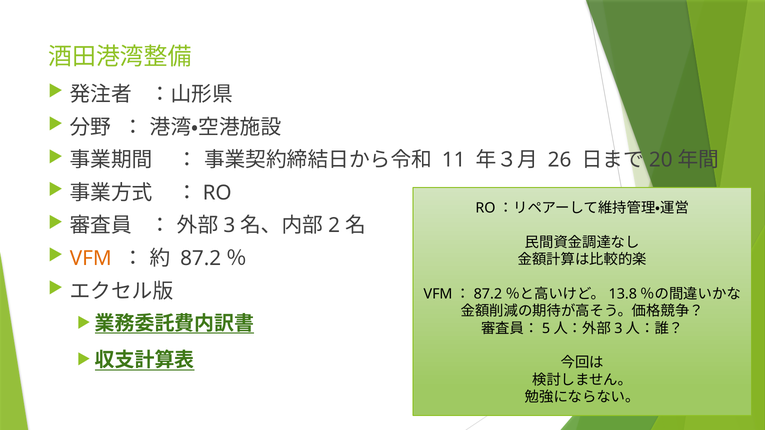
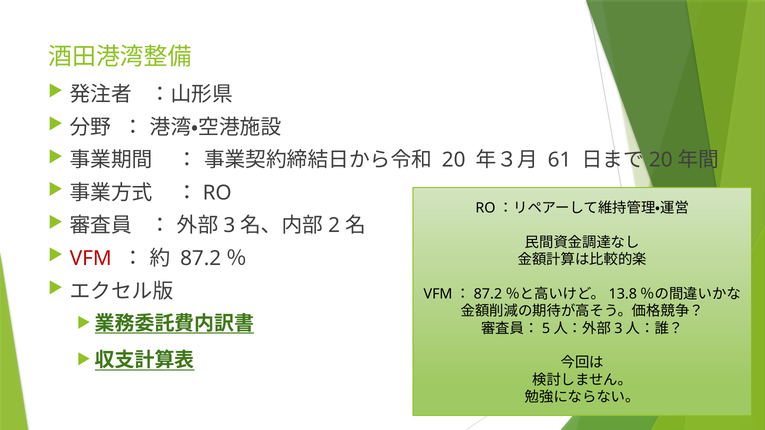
11 at (454, 160): 11 -> 20
26: 26 -> 61
VFM colour: orange -> red
